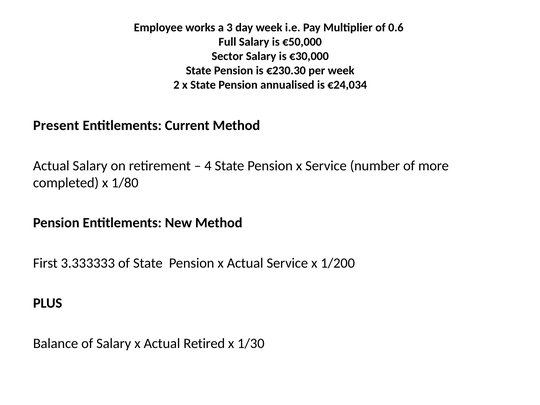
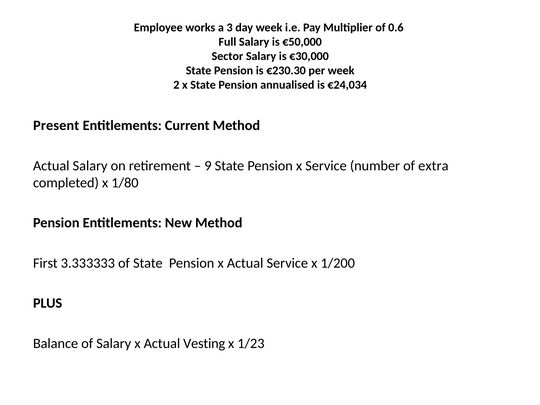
4: 4 -> 9
more: more -> extra
Retired: Retired -> Vesting
1/30: 1/30 -> 1/23
